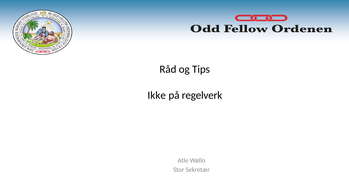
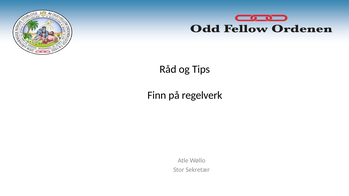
Ikke: Ikke -> Finn
